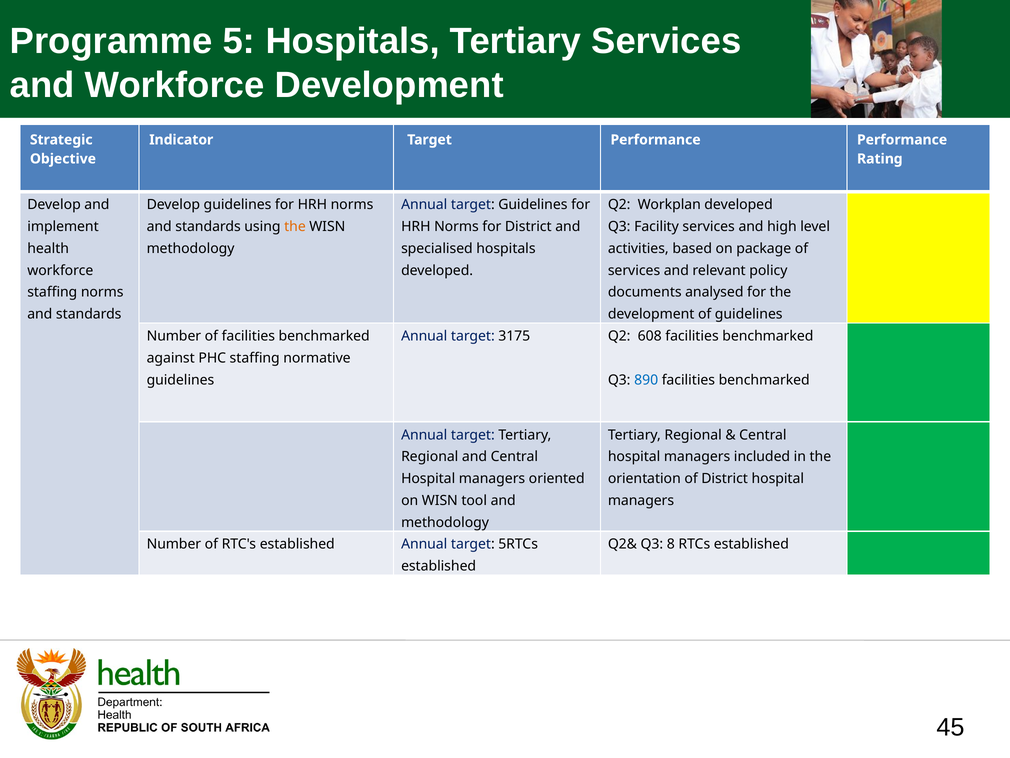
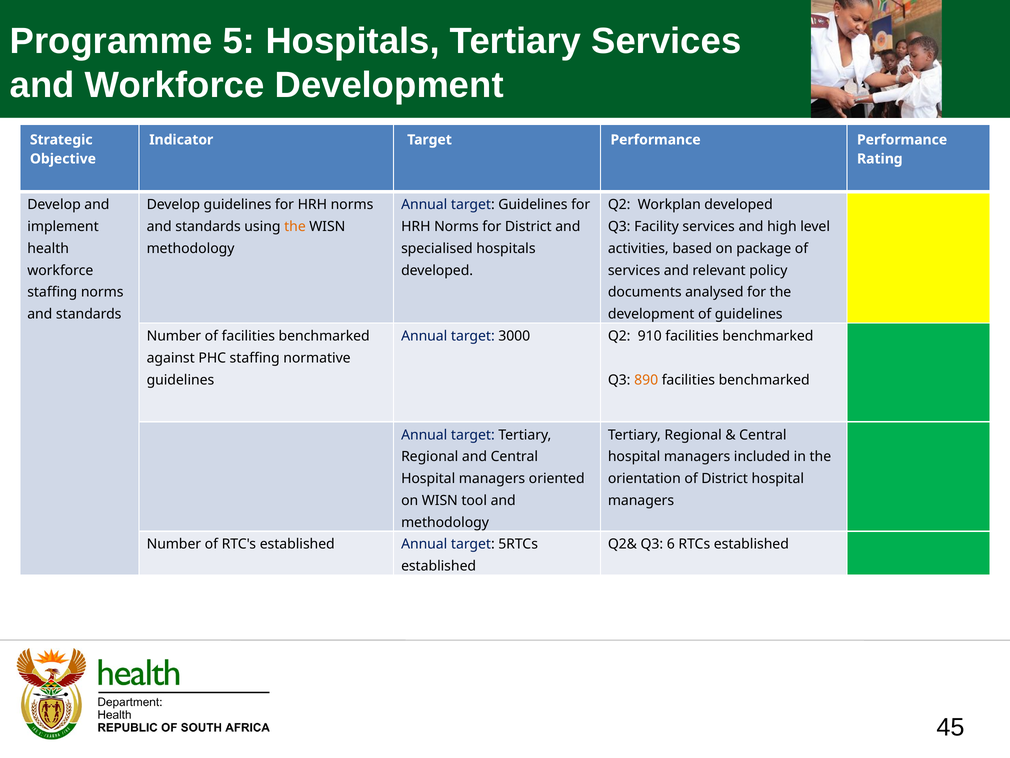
3175: 3175 -> 3000
608: 608 -> 910
890 colour: blue -> orange
8: 8 -> 6
